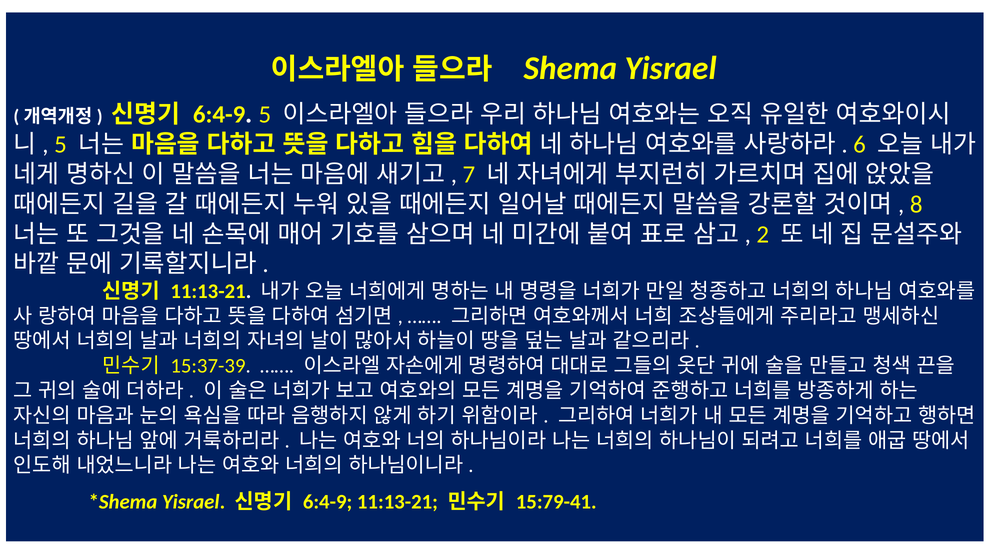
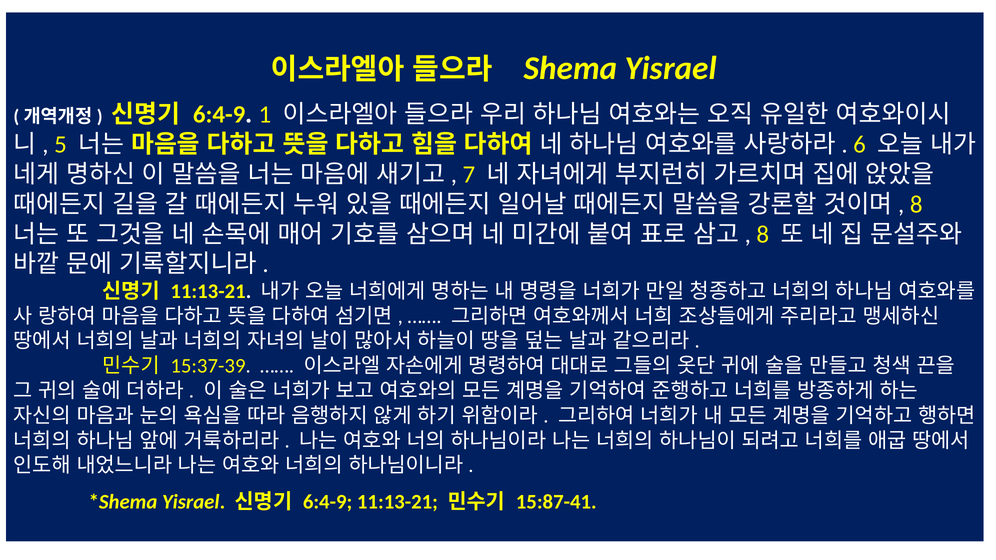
6:4-9 5: 5 -> 1
2 at (763, 235): 2 -> 8
15:79-41: 15:79-41 -> 15:87-41
